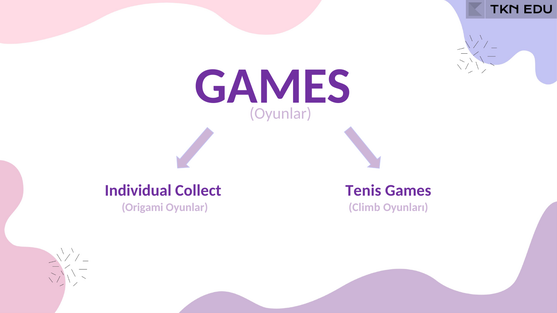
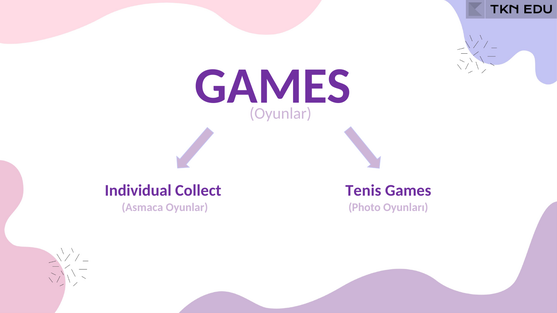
Origami: Origami -> Asmaca
Climb: Climb -> Photo
